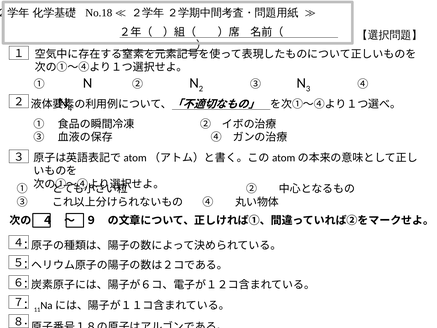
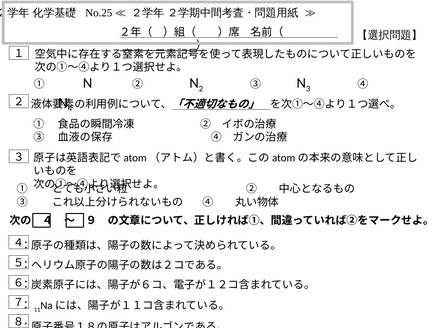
No.18: No.18 -> No.25
